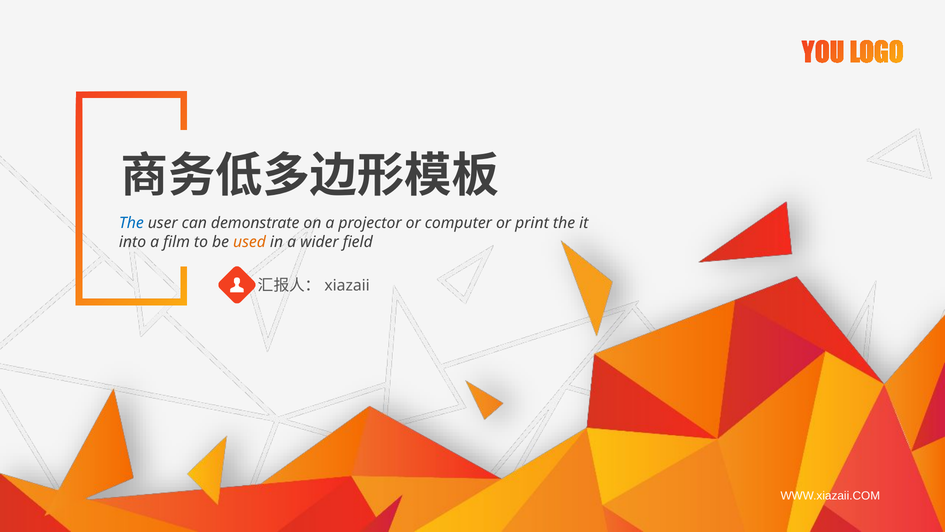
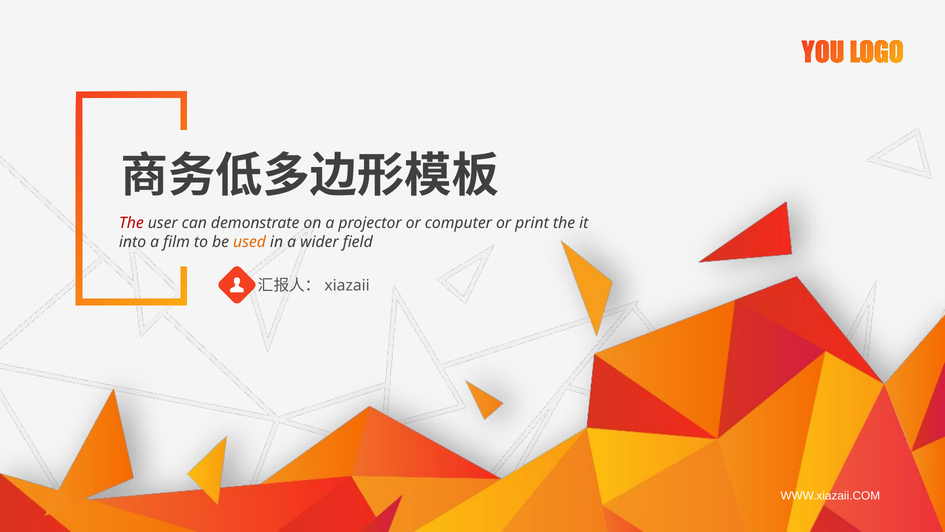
The at (131, 223) colour: blue -> red
